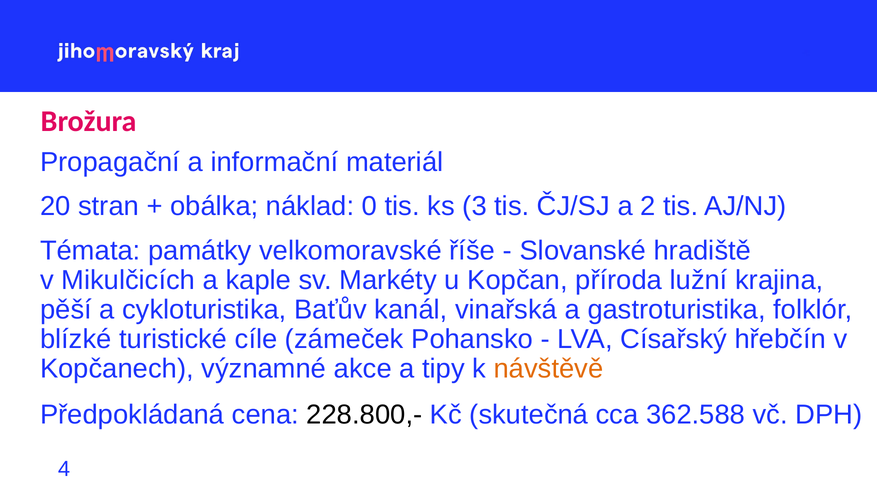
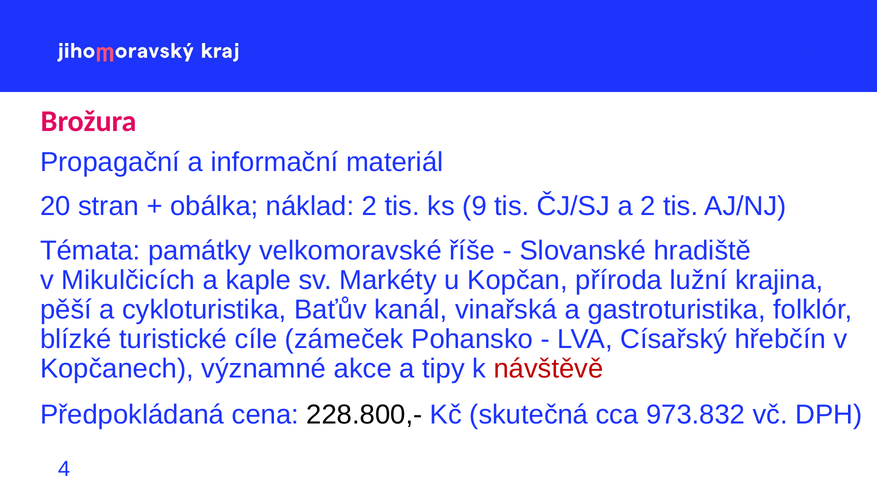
náklad 0: 0 -> 2
3: 3 -> 9
návštěvě colour: orange -> red
362.588: 362.588 -> 973.832
